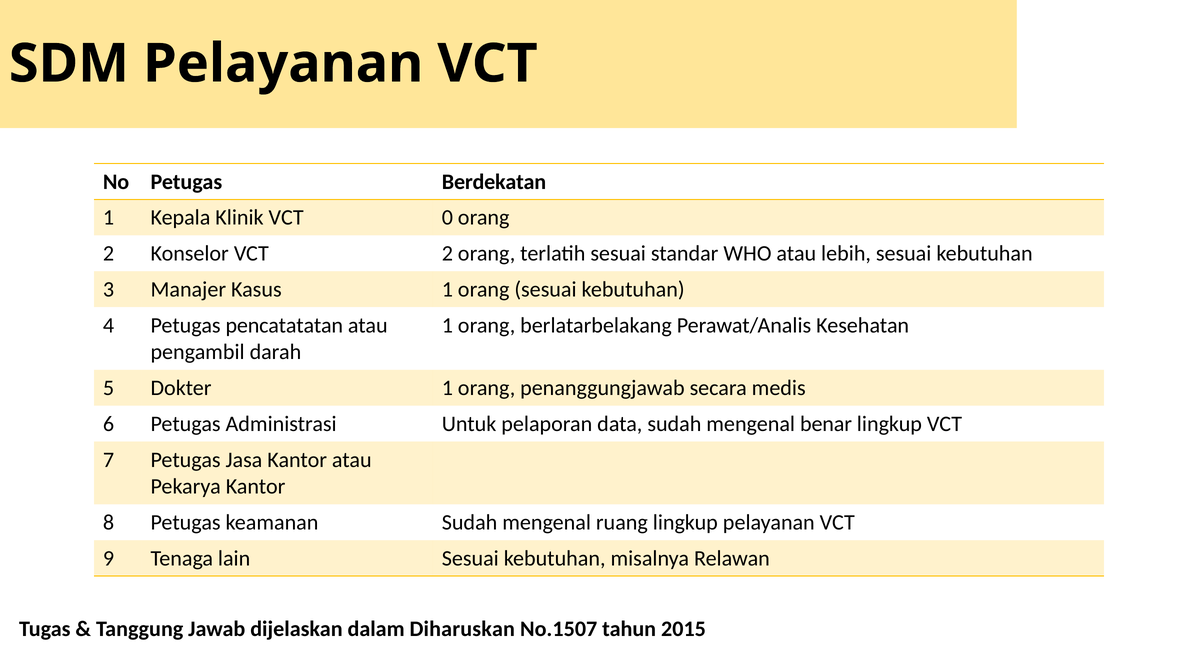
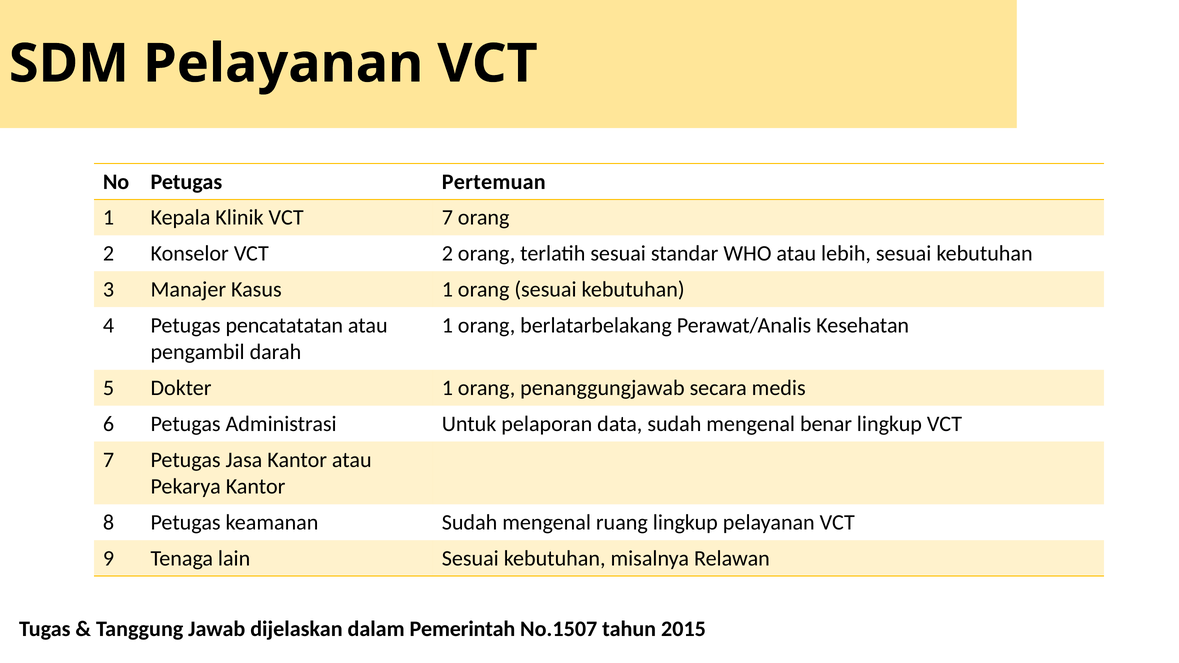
Berdekatan: Berdekatan -> Pertemuan
Klinik VCT 0: 0 -> 7
Diharuskan: Diharuskan -> Pemerintah
